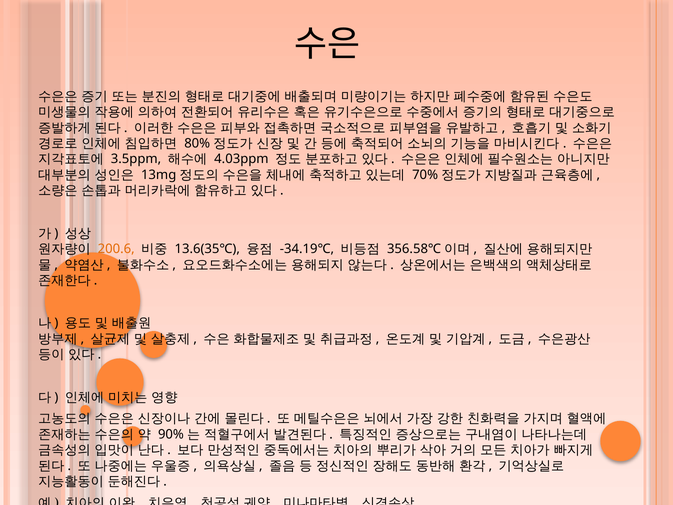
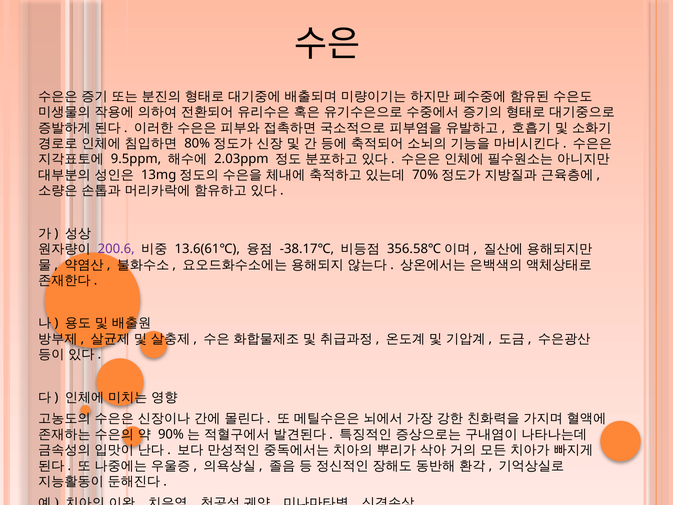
3.5ppm: 3.5ppm -> 9.5ppm
4.03ppm: 4.03ppm -> 2.03ppm
200.6 colour: orange -> purple
13.6(35℃: 13.6(35℃ -> 13.6(61℃
-34.19℃: -34.19℃ -> -38.17℃
